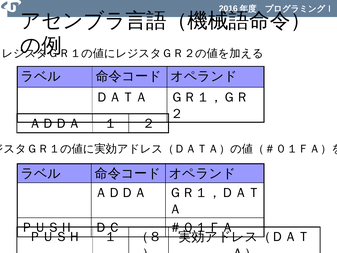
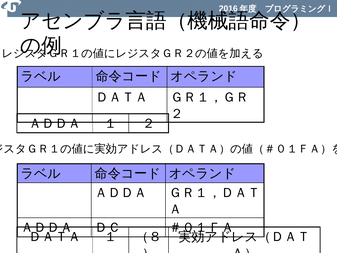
ＰＵＳＨ at (47, 227): ＰＵＳＨ -> ＡＤＤＡ
ＰＵＳＨ at (55, 237): ＰＵＳＨ -> ＤＡＴＡ
